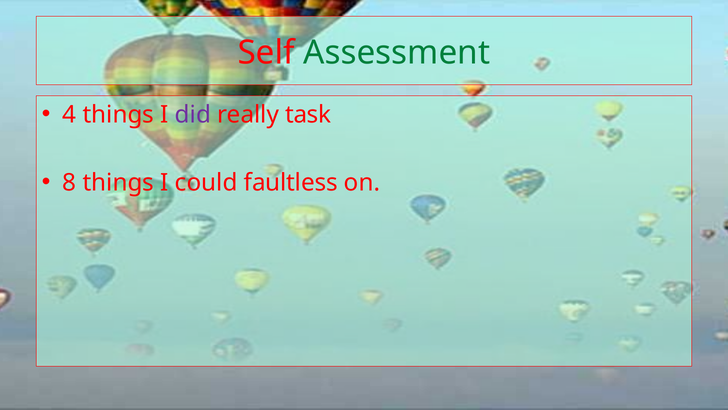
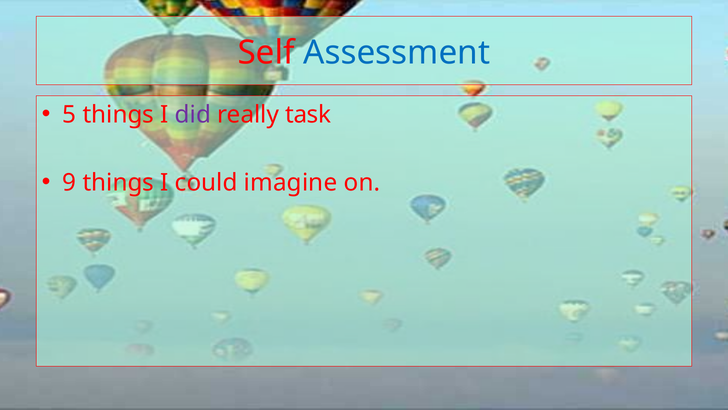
Assessment colour: green -> blue
4: 4 -> 5
8: 8 -> 9
faultless: faultless -> imagine
